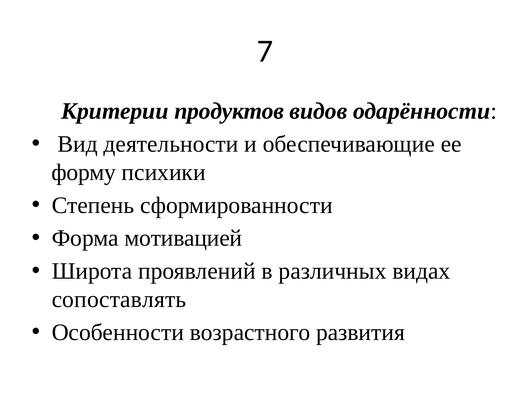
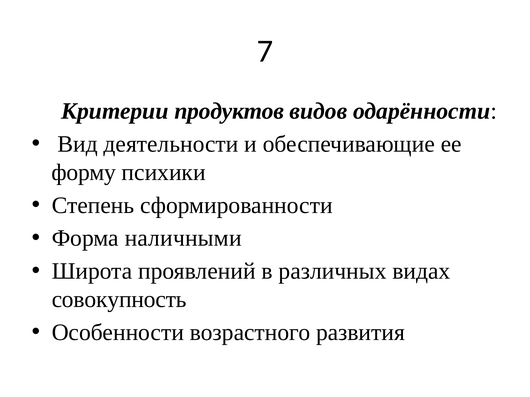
мотивацией: мотивацией -> наличными
сопоставлять: сопоставлять -> совокупность
